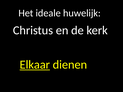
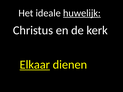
huwelijk underline: none -> present
